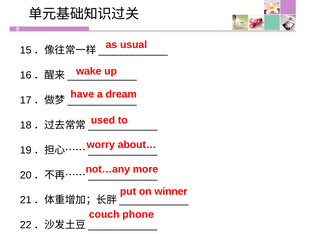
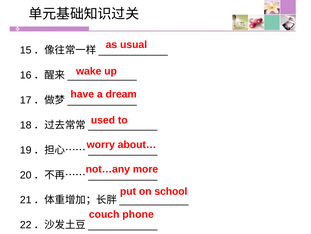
winner: winner -> school
